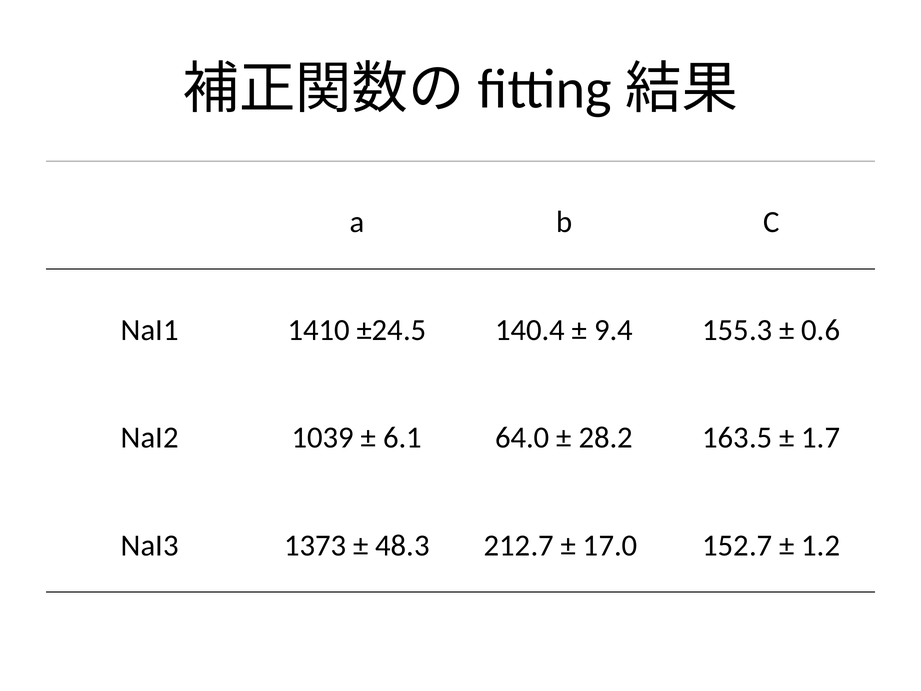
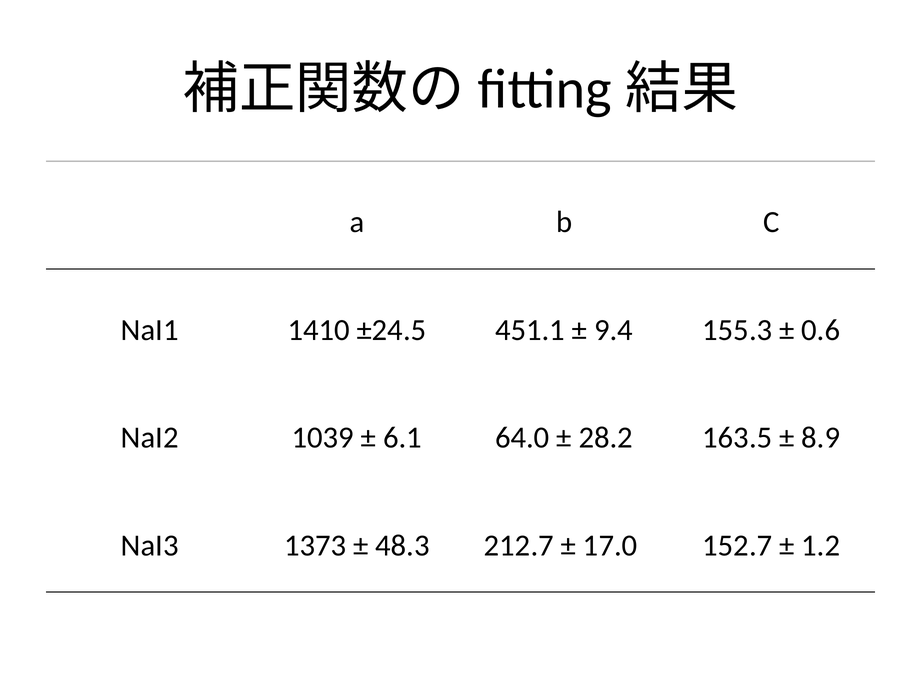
140.4: 140.4 -> 451.1
1.7: 1.7 -> 8.9
